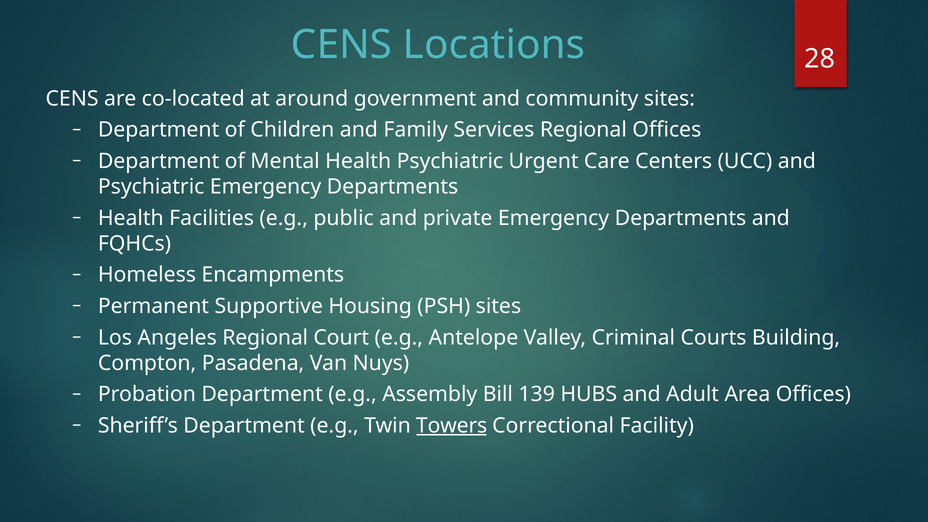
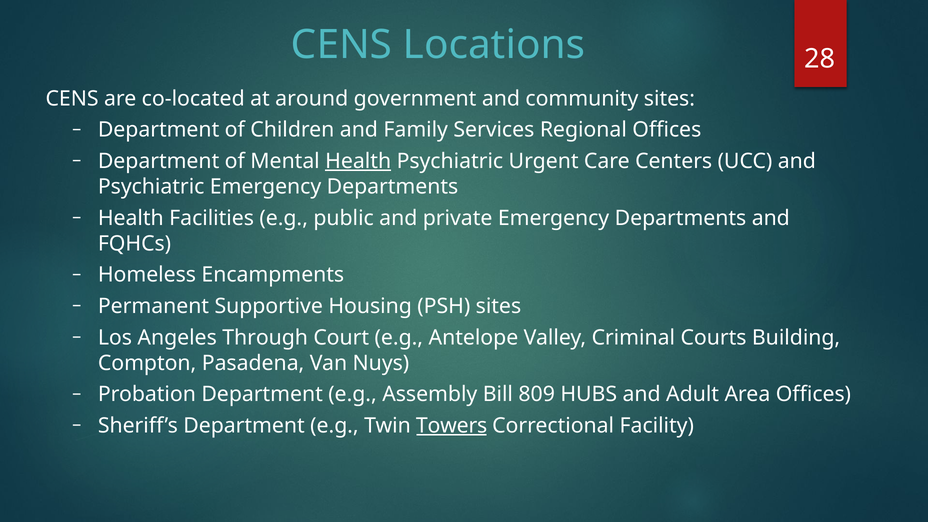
Health at (358, 161) underline: none -> present
Angeles Regional: Regional -> Through
139: 139 -> 809
